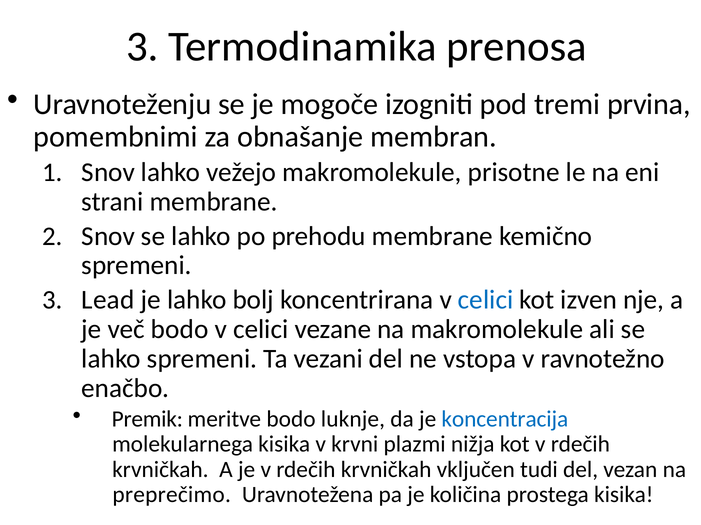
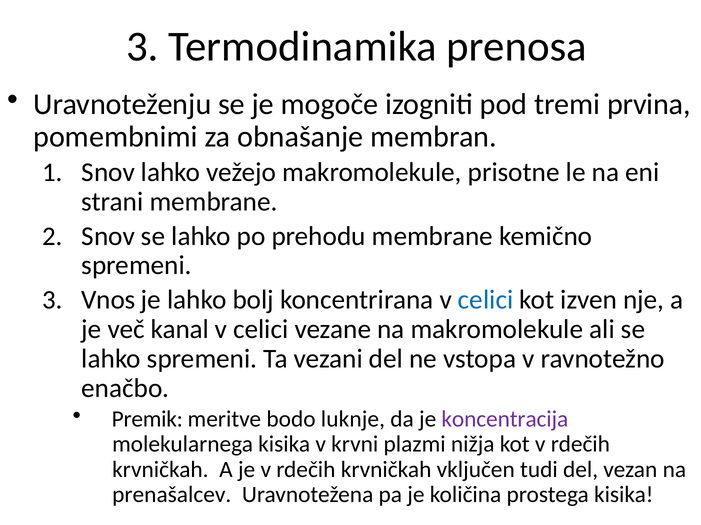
Lead: Lead -> Vnos
več bodo: bodo -> kanal
koncentracija colour: blue -> purple
preprečimo: preprečimo -> prenašalcev
